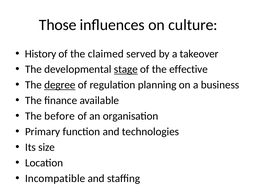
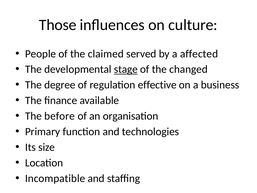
History: History -> People
takeover: takeover -> affected
effective: effective -> changed
degree underline: present -> none
planning: planning -> effective
